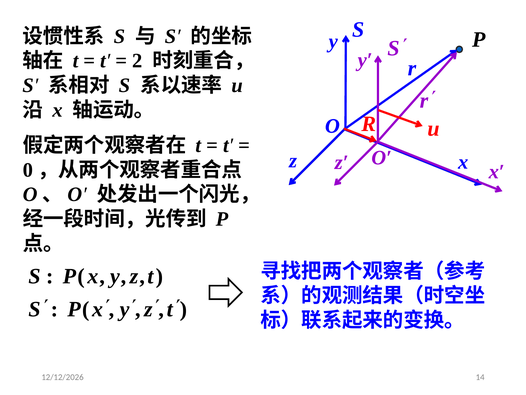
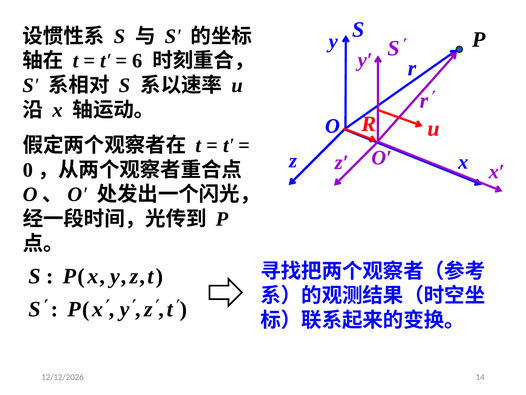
2: 2 -> 6
